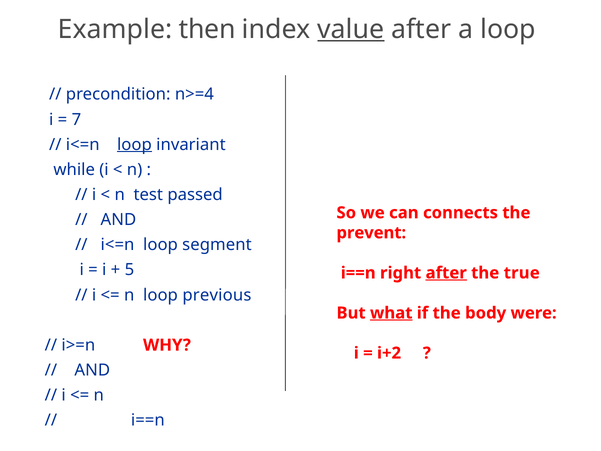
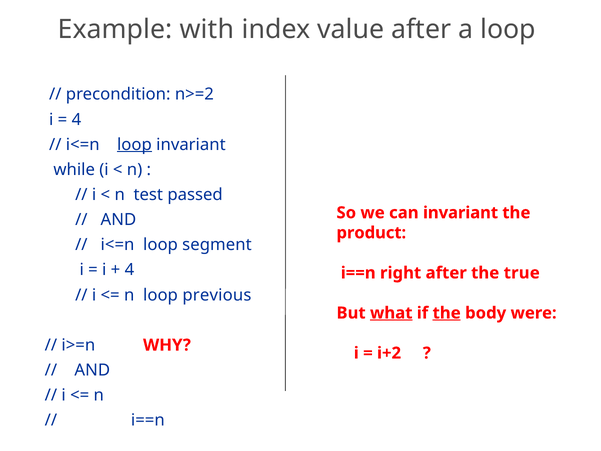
then: then -> with
value underline: present -> none
n>=4: n>=4 -> n>=2
7 at (76, 119): 7 -> 4
can connects: connects -> invariant
prevent: prevent -> product
5 at (129, 270): 5 -> 4
after at (446, 273) underline: present -> none
the at (447, 313) underline: none -> present
